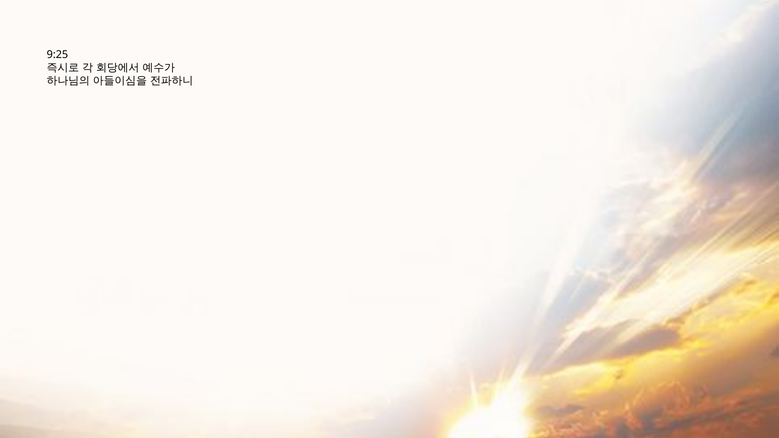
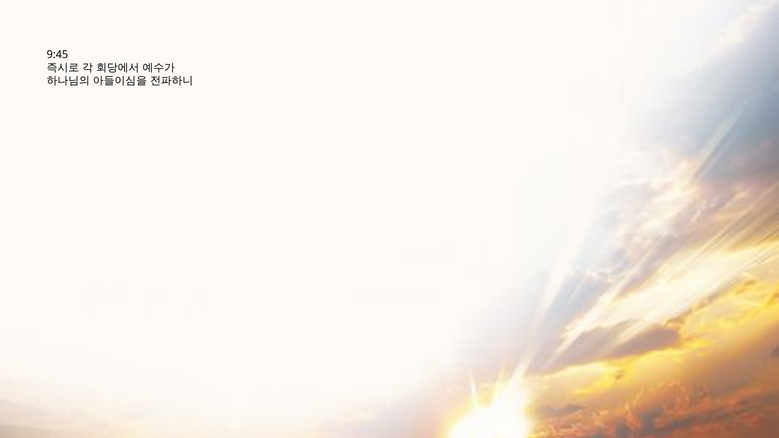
9:25: 9:25 -> 9:45
